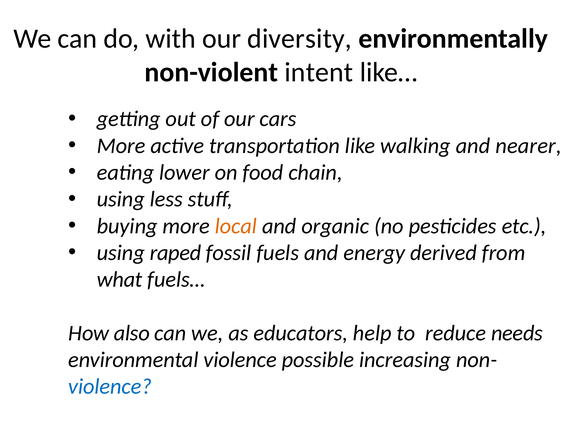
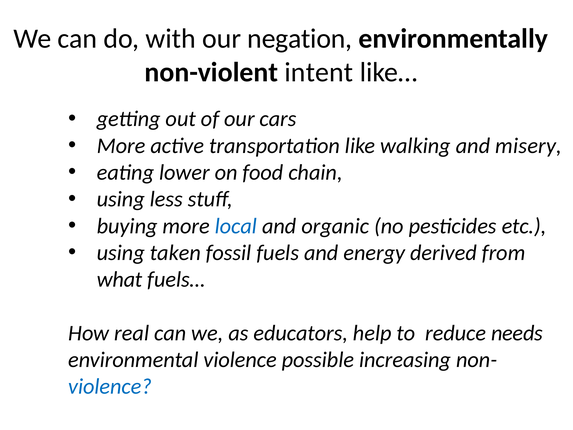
diversity: diversity -> negation
nearer: nearer -> misery
local colour: orange -> blue
raped: raped -> taken
also: also -> real
